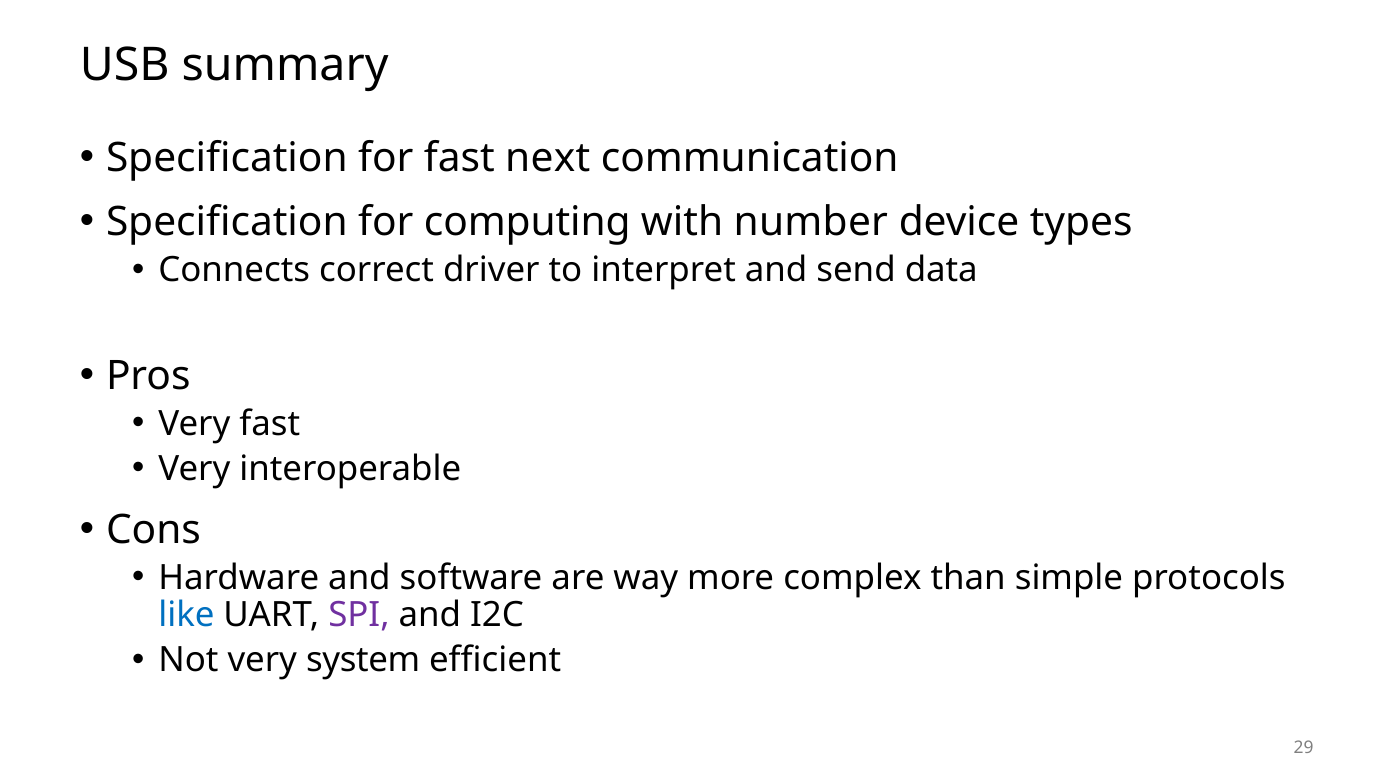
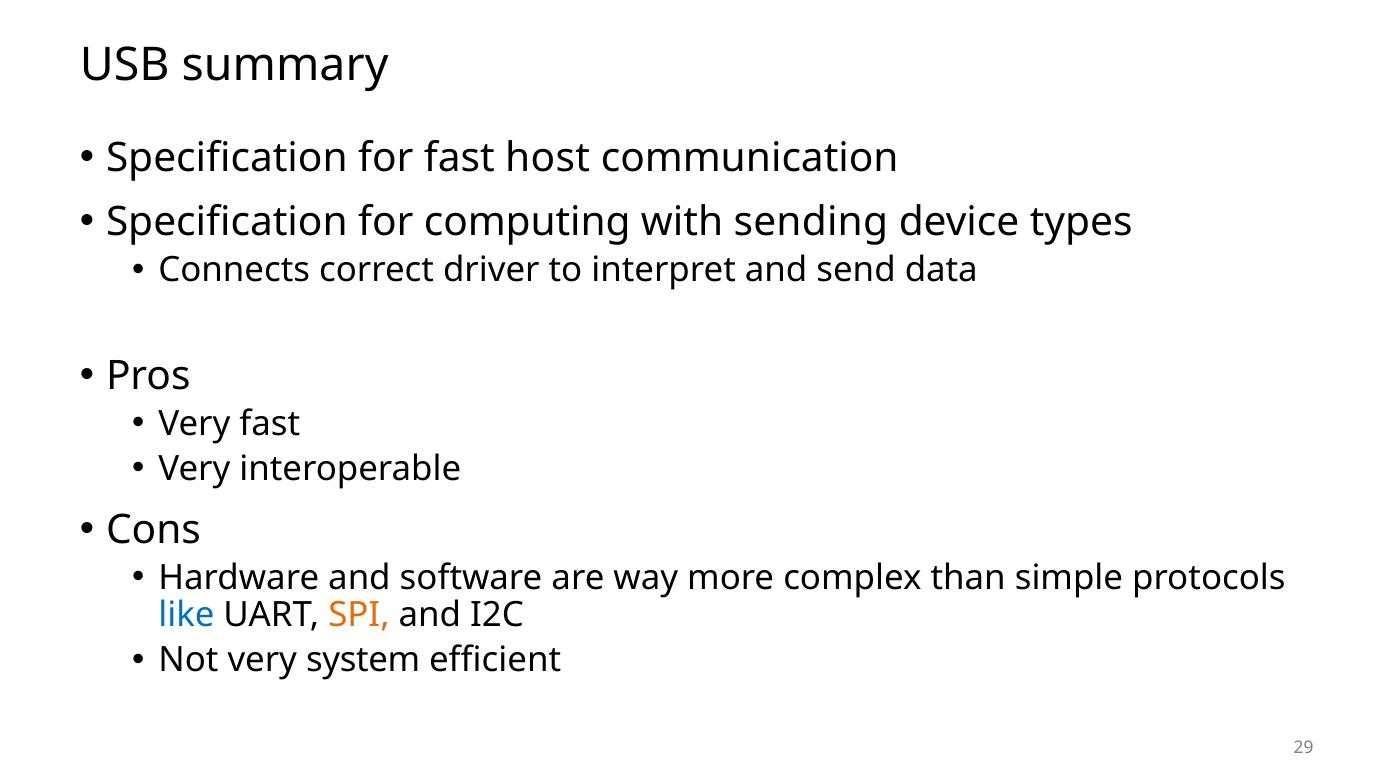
next: next -> host
number: number -> sending
SPI colour: purple -> orange
